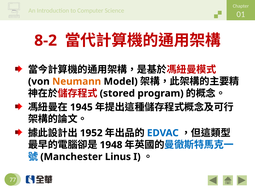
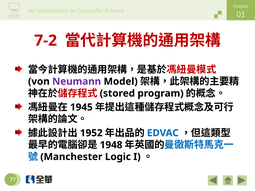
8-2: 8-2 -> 7-2
Neumann colour: orange -> purple
Linus: Linus -> Logic
